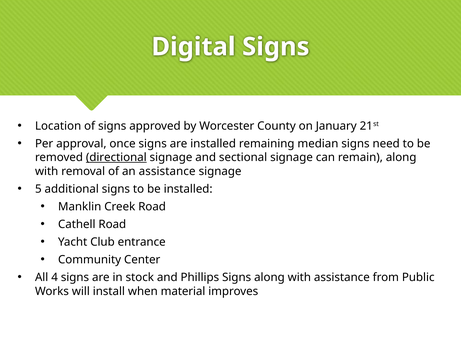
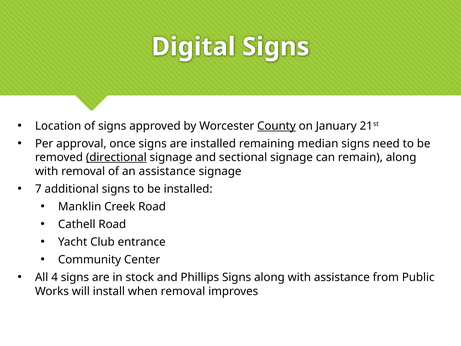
County underline: none -> present
5: 5 -> 7
when material: material -> removal
